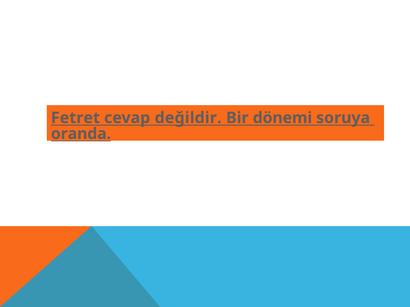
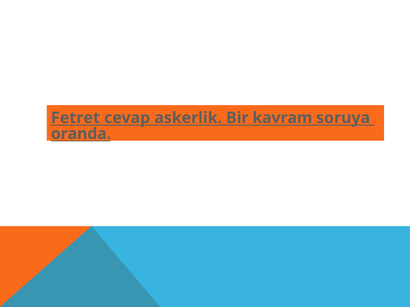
değildir: değildir -> askerlik
dönemi: dönemi -> kavram
